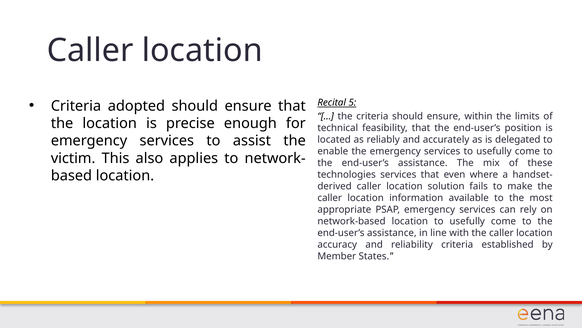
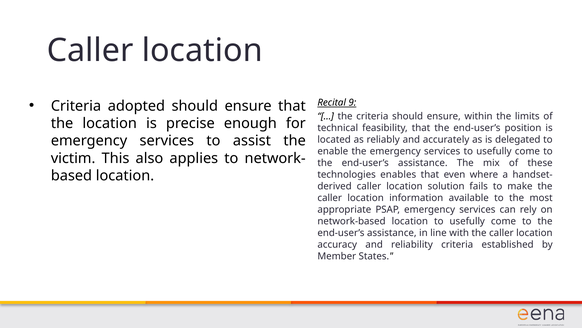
5: 5 -> 9
technologies services: services -> enables
